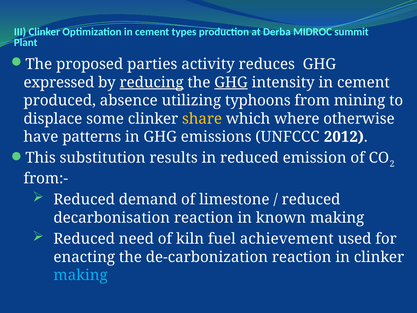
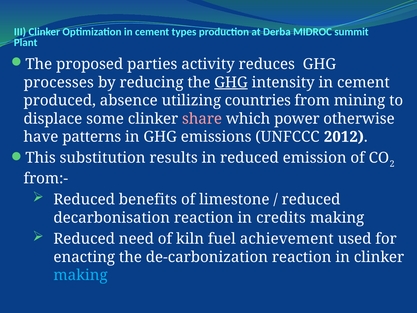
expressed: expressed -> processes
reducing underline: present -> none
typhoons: typhoons -> countries
share colour: yellow -> pink
where: where -> power
demand: demand -> benefits
known: known -> credits
